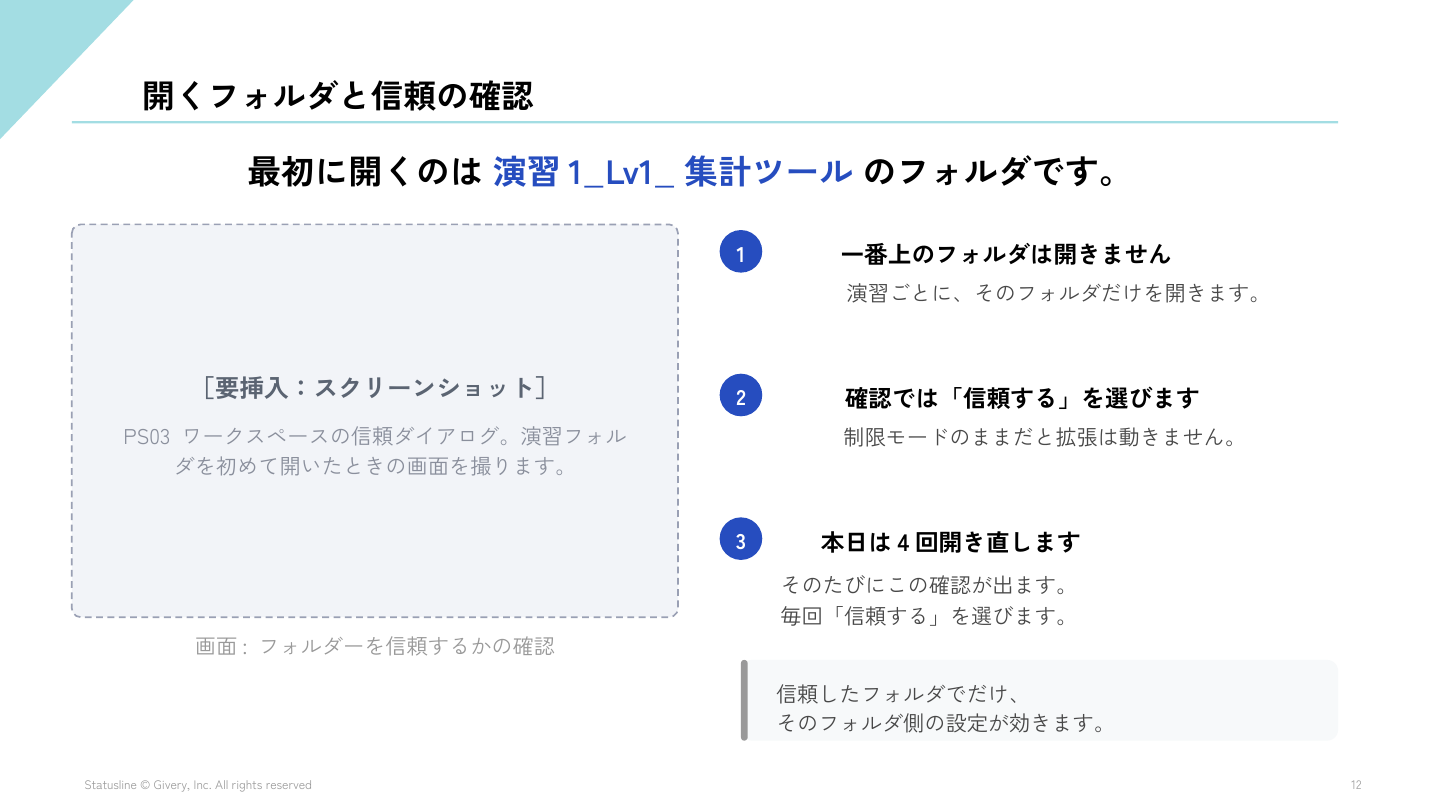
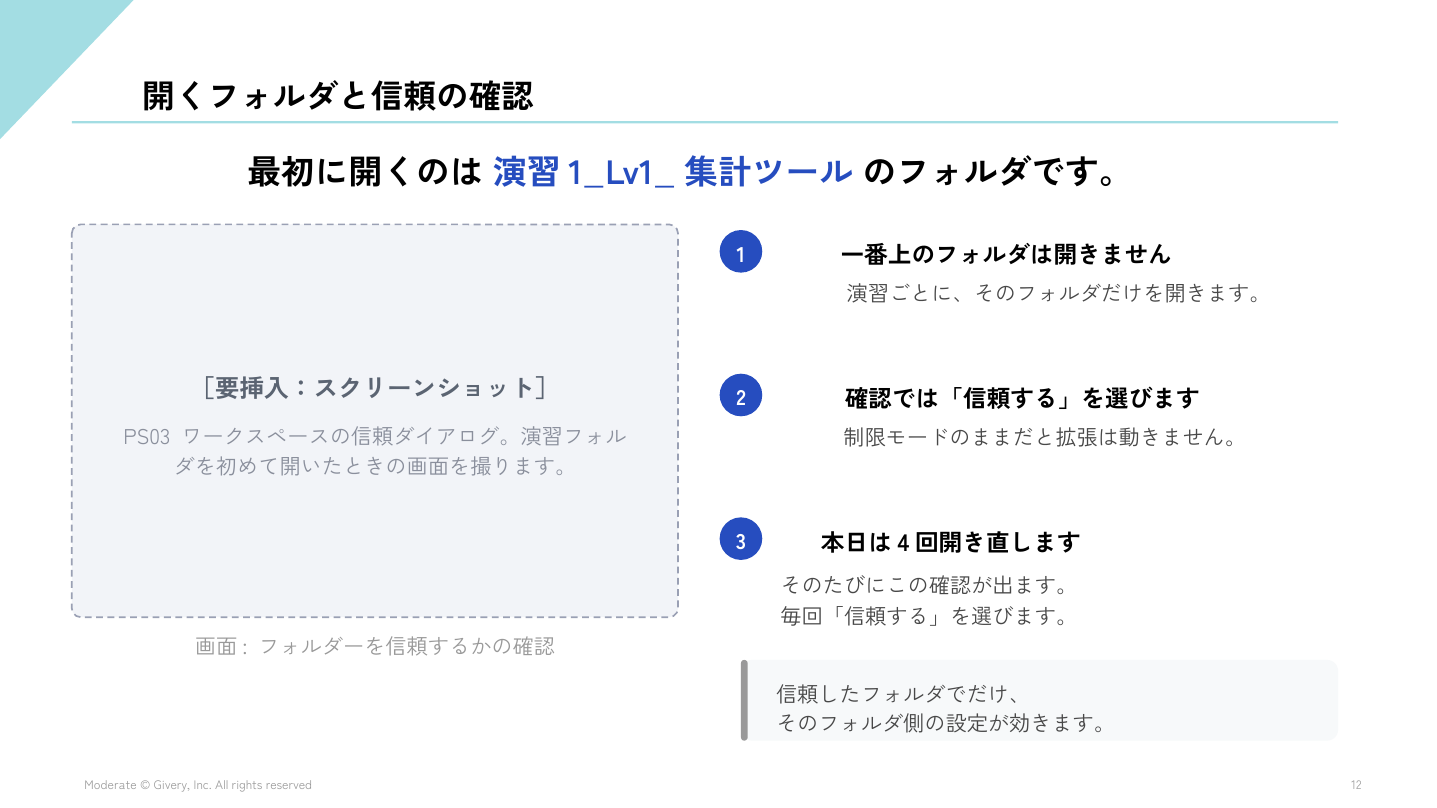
Statusline: Statusline -> Moderate
